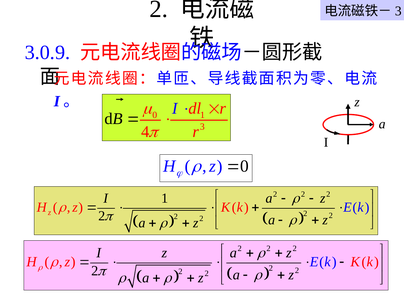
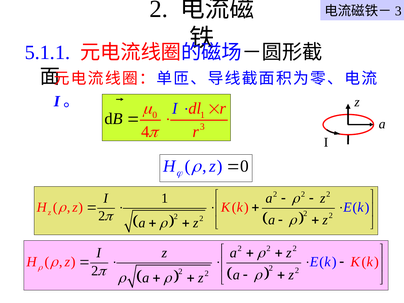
3.0.9: 3.0.9 -> 5.1.1
